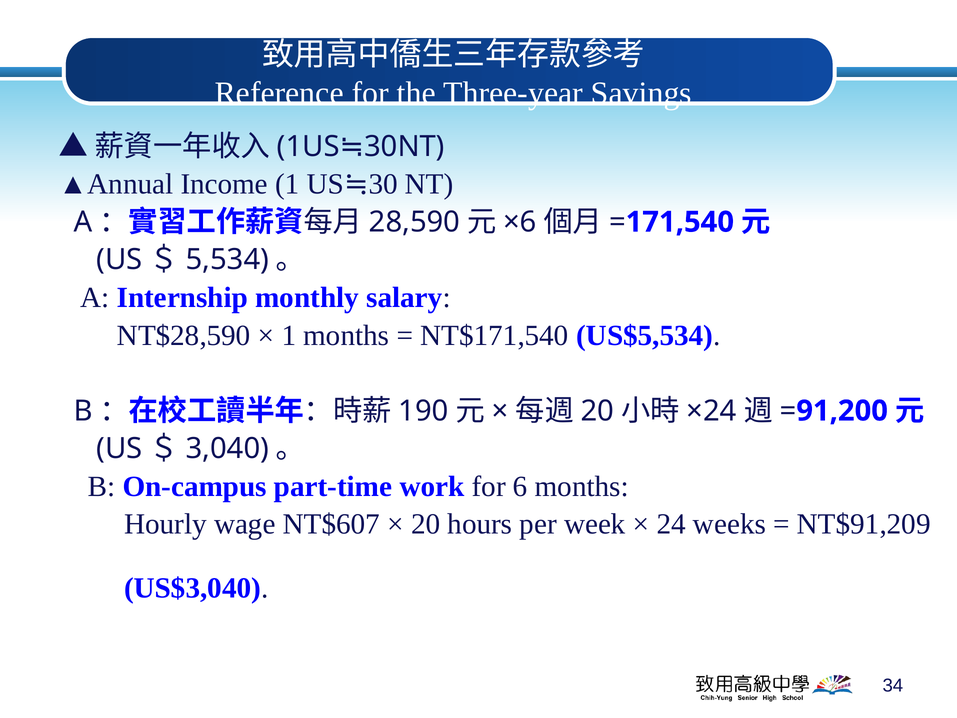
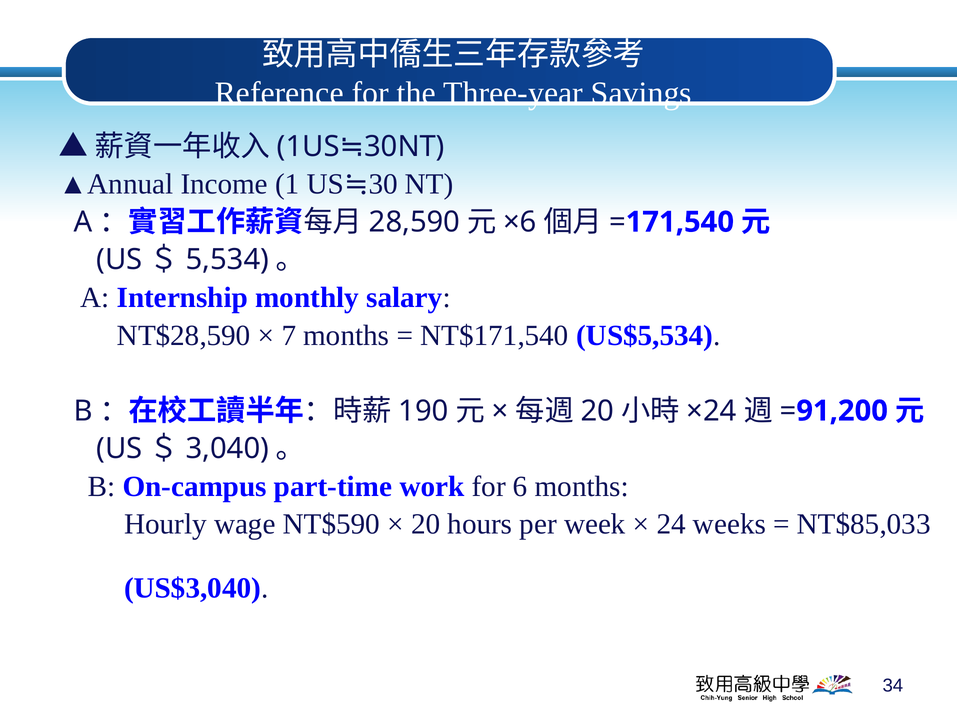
1 at (289, 335): 1 -> 7
NT$607: NT$607 -> NT$590
NT$91,209: NT$91,209 -> NT$85,033
